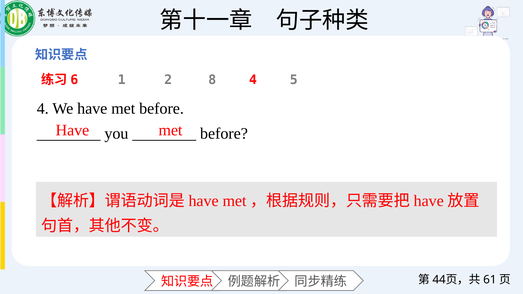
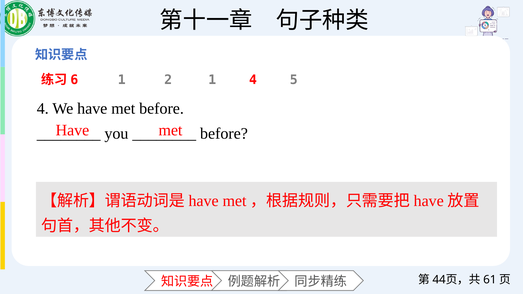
2 8: 8 -> 1
